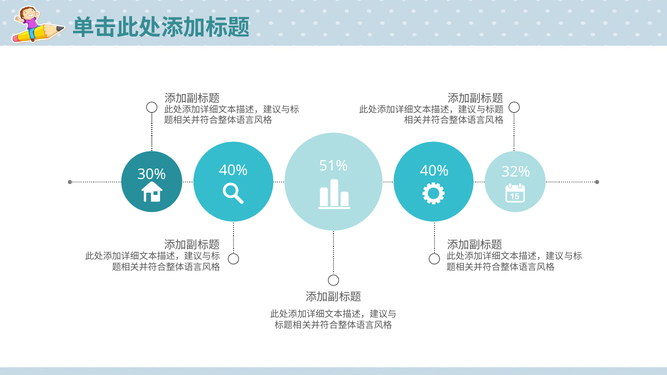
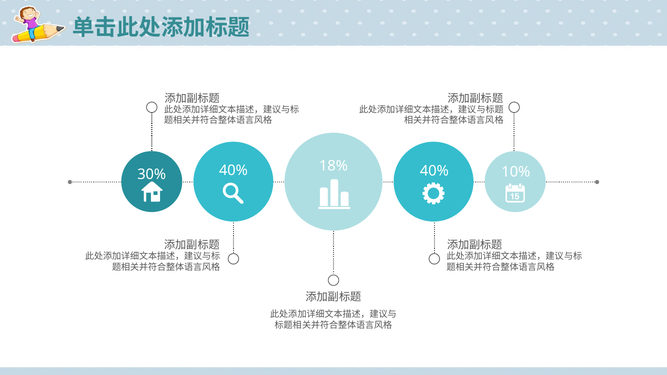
51%: 51% -> 18%
32%: 32% -> 10%
